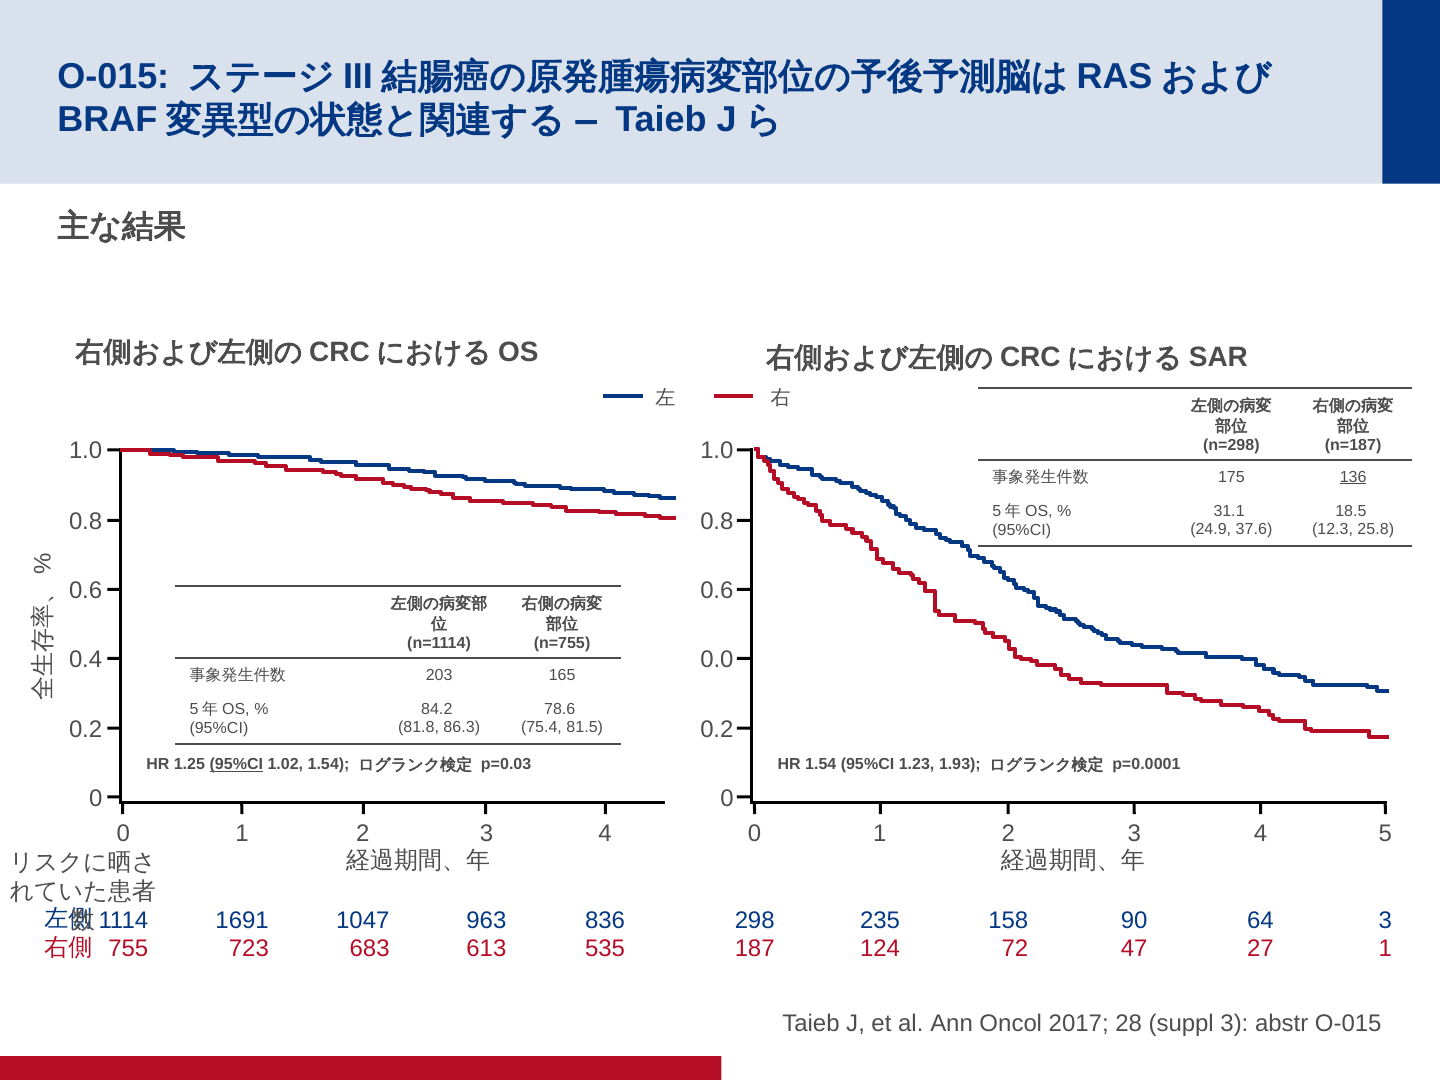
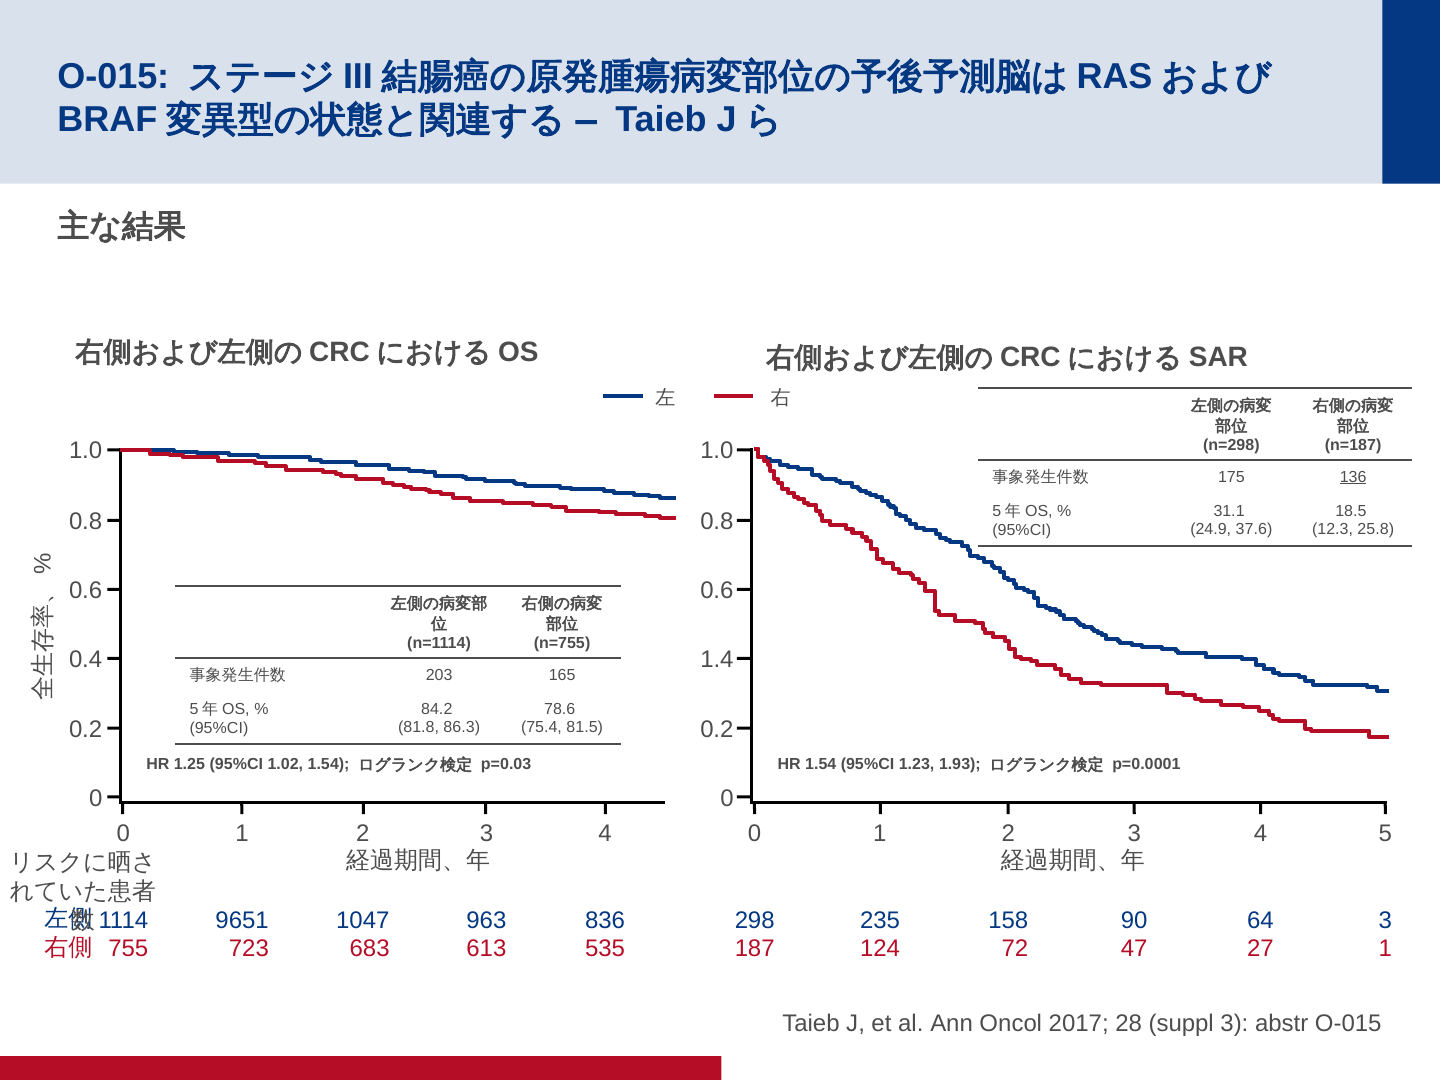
0.0: 0.0 -> 1.4
95%CI at (236, 765) underline: present -> none
1691: 1691 -> 9651
